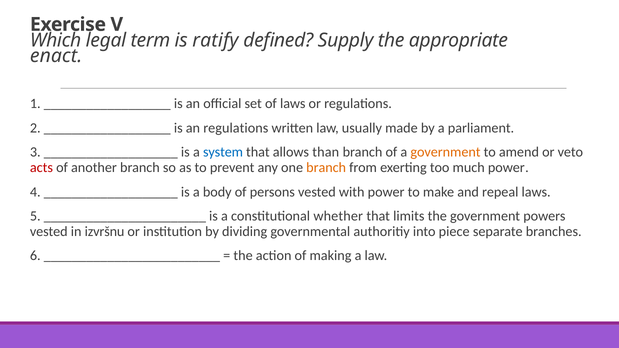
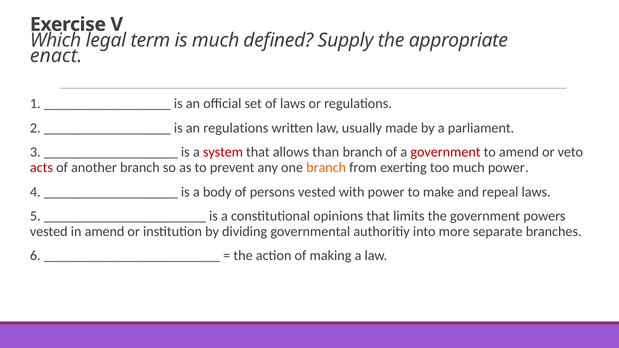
is ratify: ratify -> much
system colour: blue -> red
government at (445, 152) colour: orange -> red
whether: whether -> opinions
in izvršnu: izvršnu -> amend
piece: piece -> more
